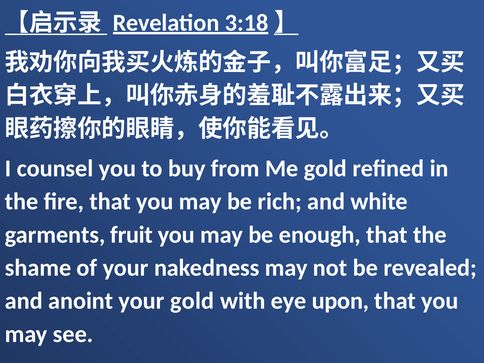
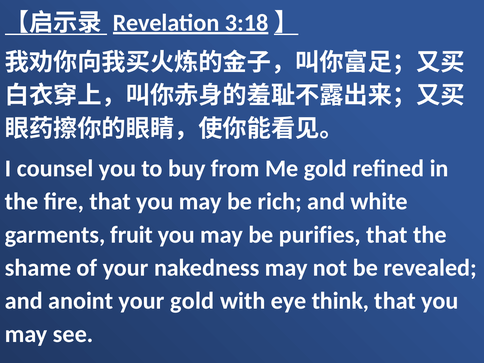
enough: enough -> purifies
upon: upon -> think
